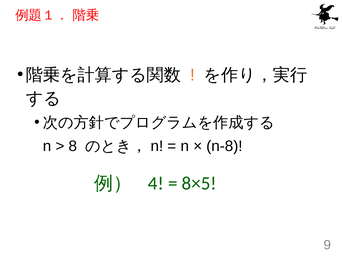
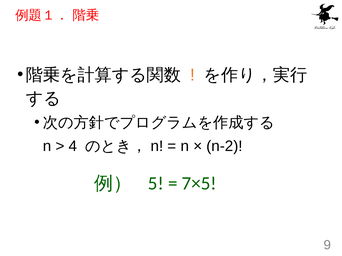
8: 8 -> 4
n-8: n-8 -> n-2
4: 4 -> 5
8×5: 8×5 -> 7×5
